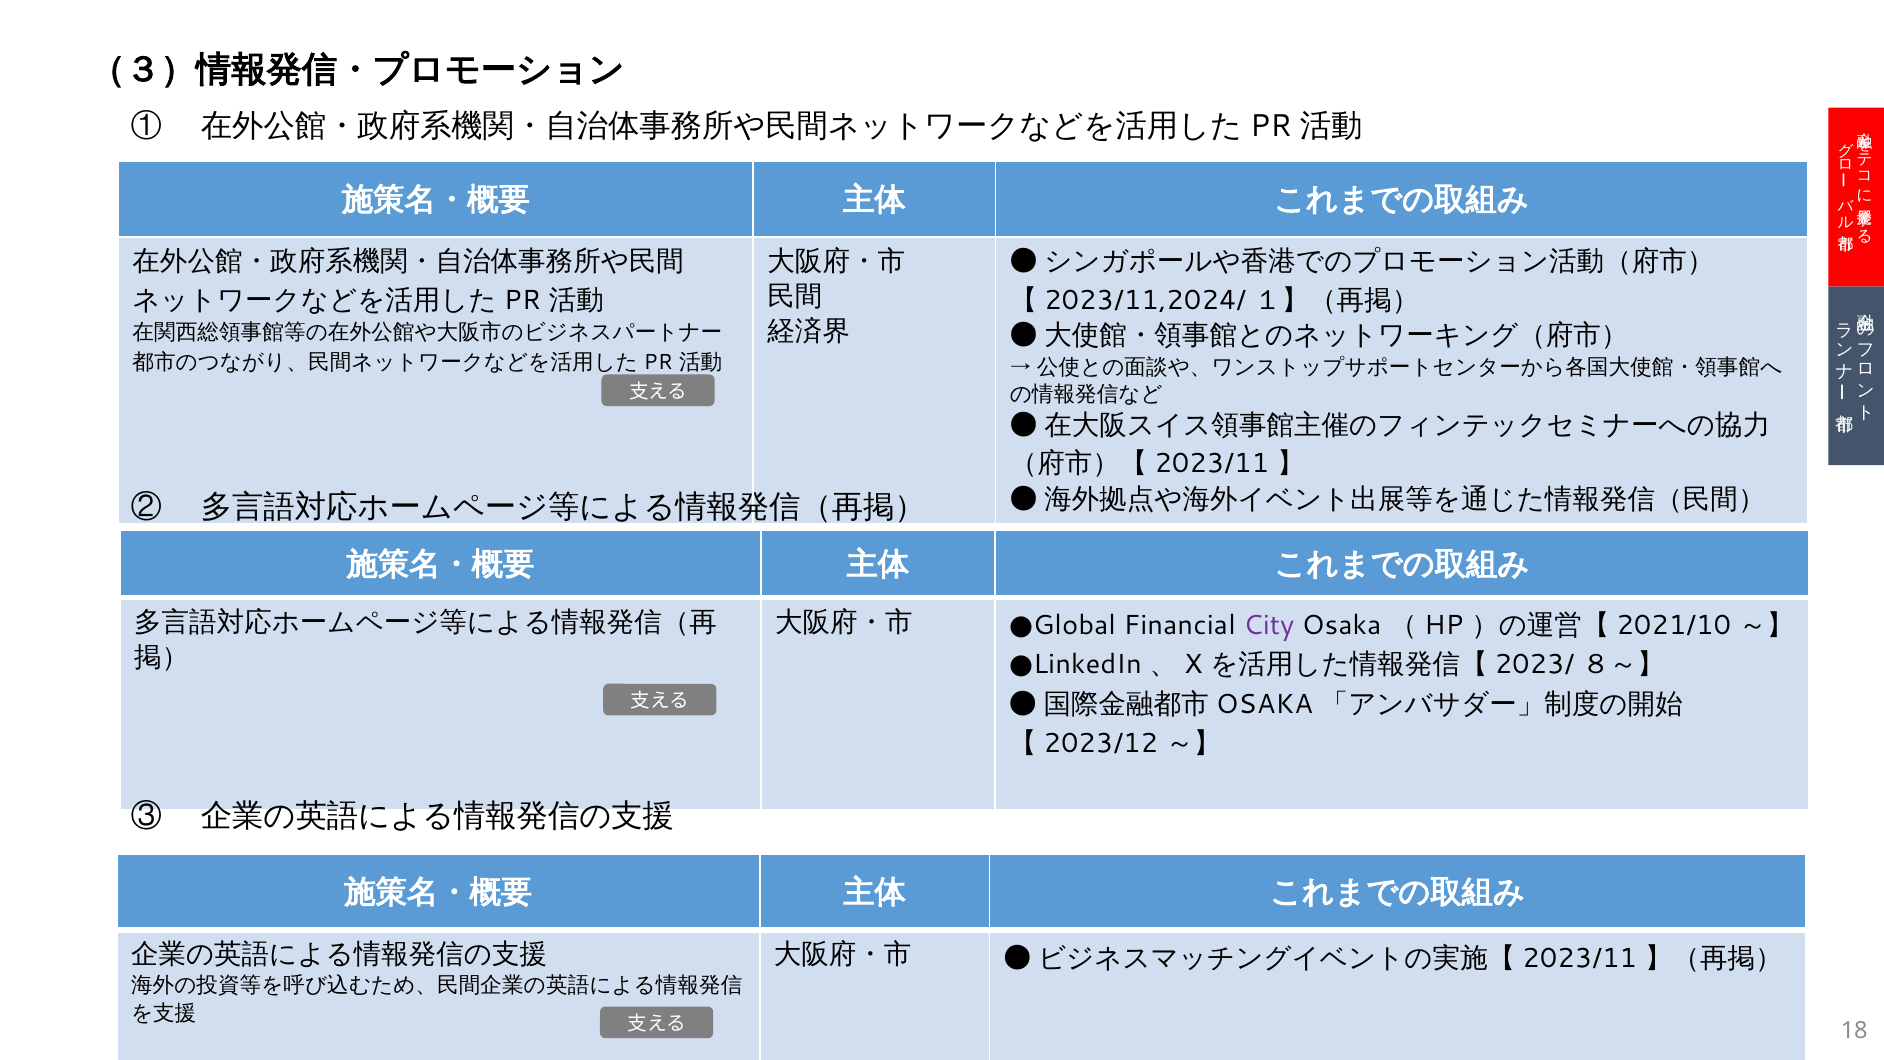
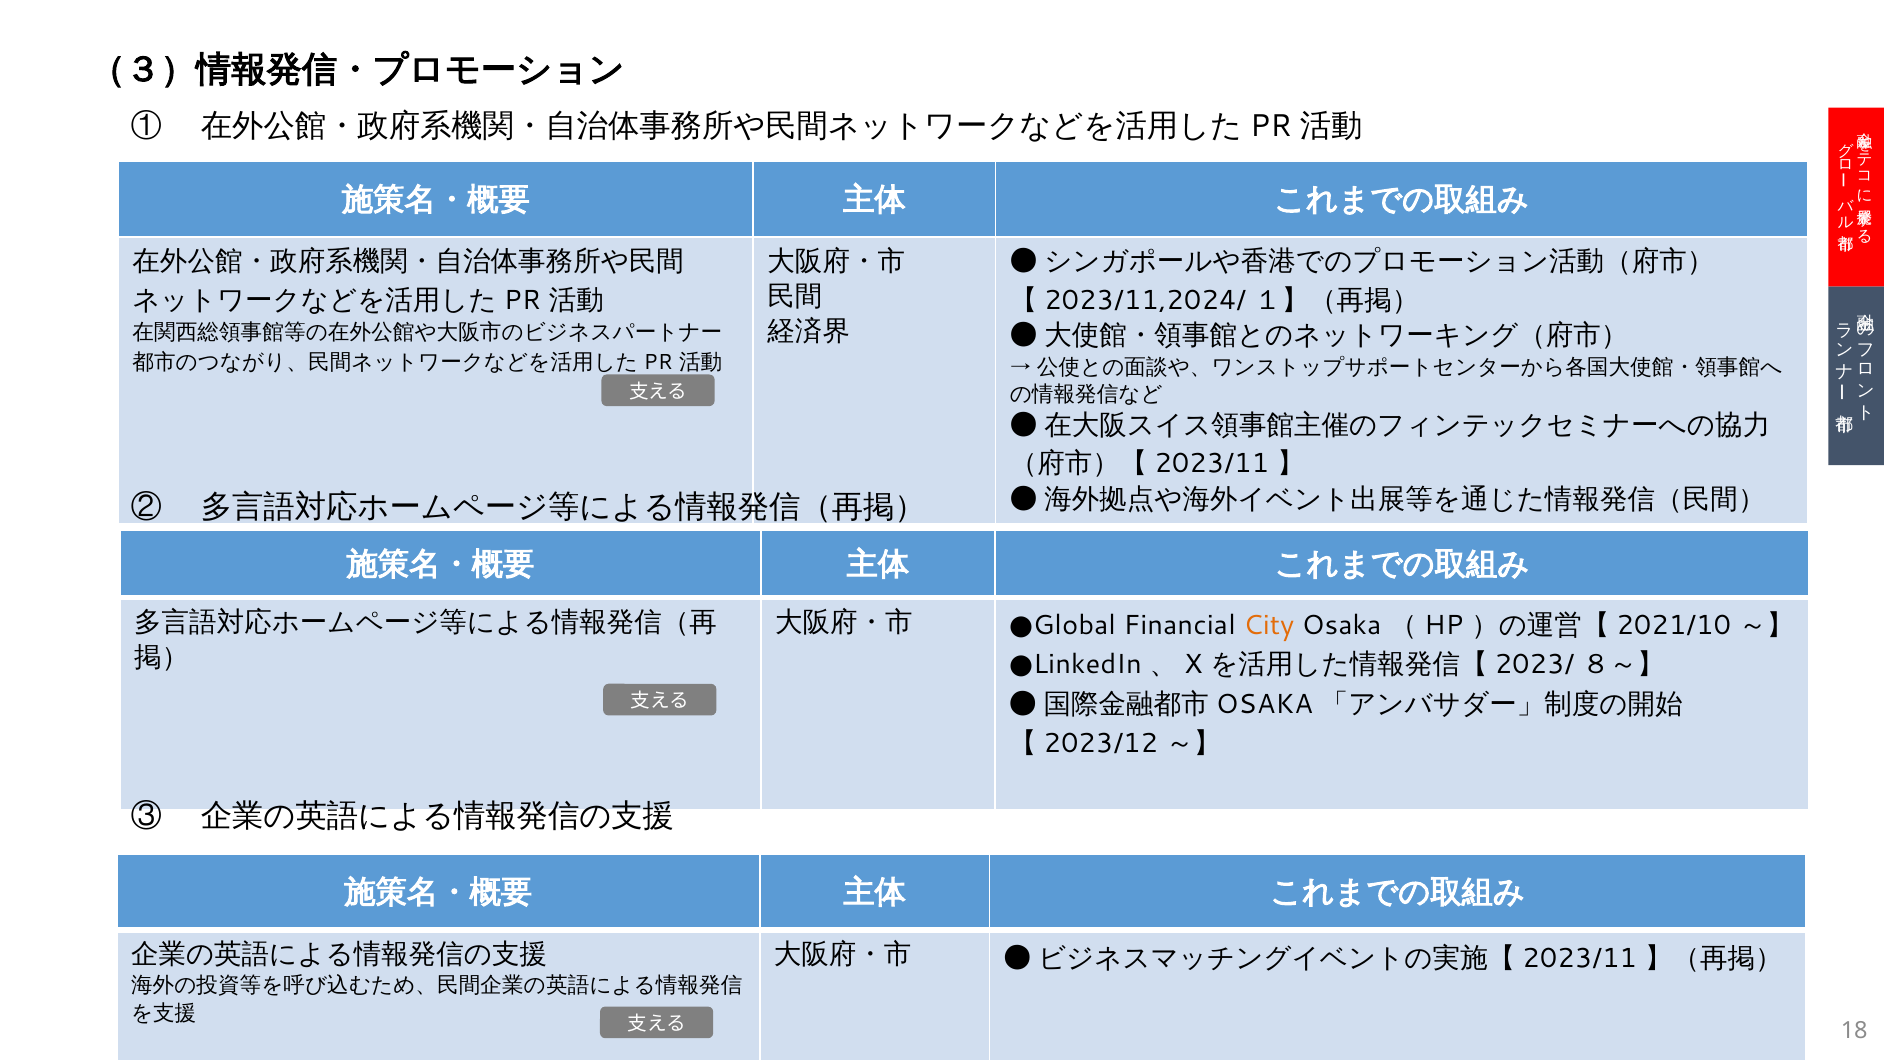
City colour: purple -> orange
